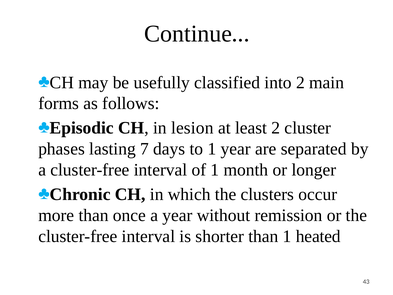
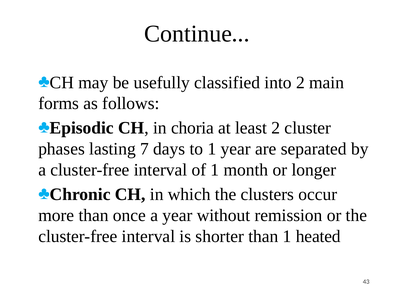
lesion: lesion -> choria
